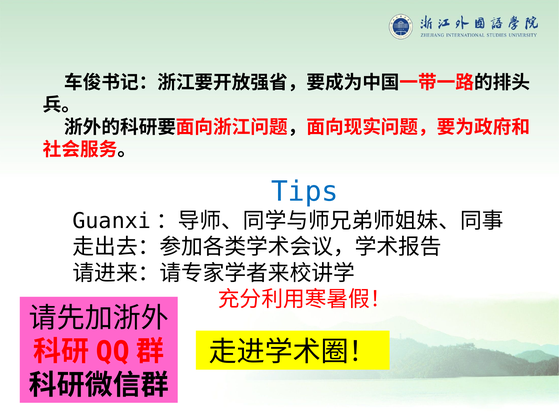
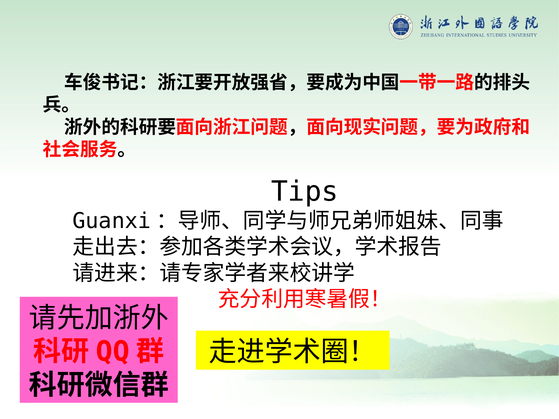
Tips colour: blue -> black
